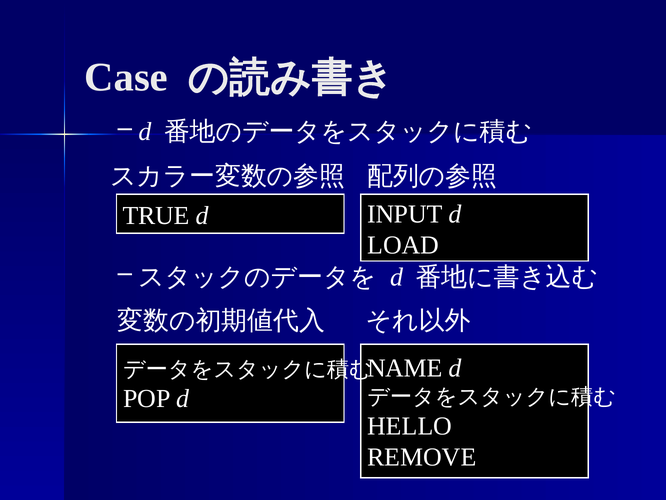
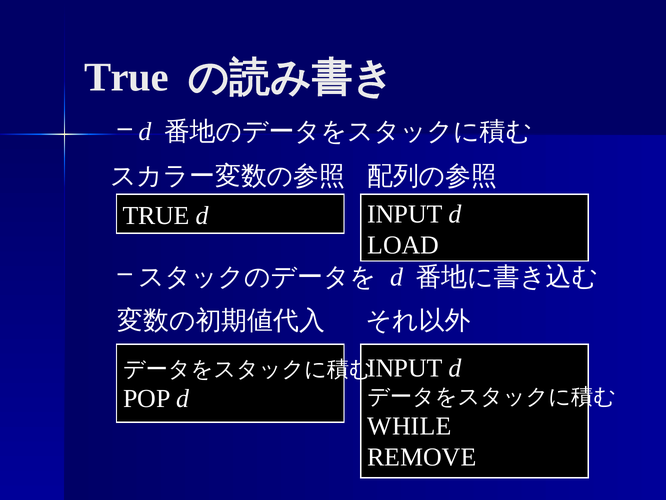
Case at (126, 77): Case -> True
NAME at (405, 368): NAME -> INPUT
HELLO: HELLO -> WHILE
